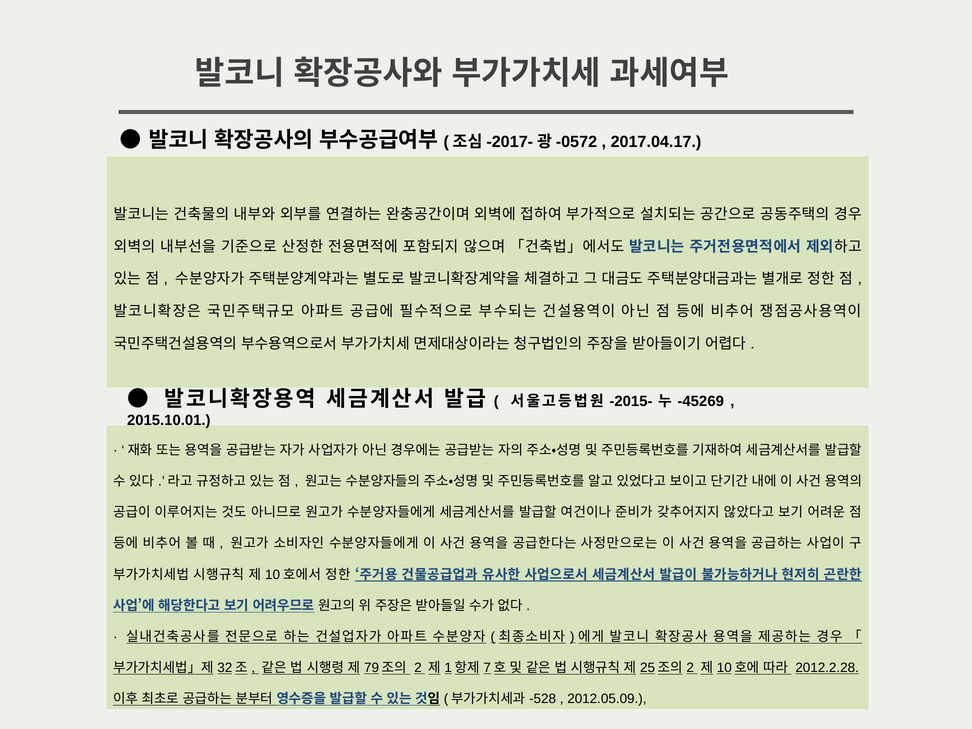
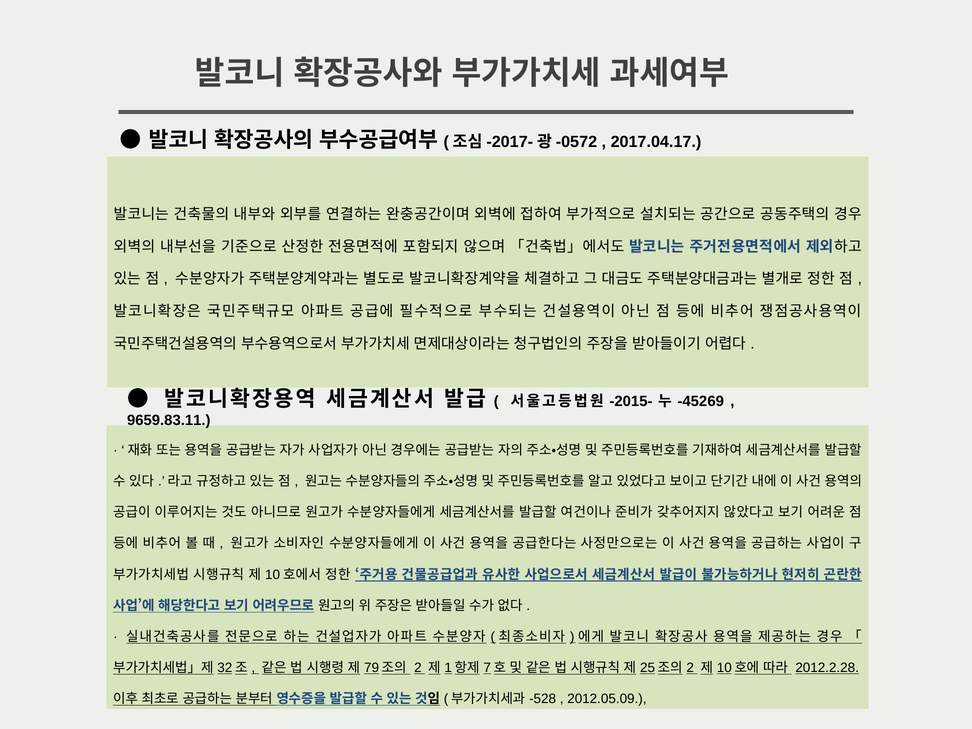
2015.10.01: 2015.10.01 -> 9659.83.11
